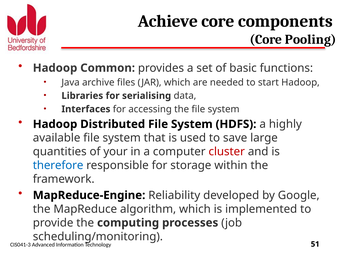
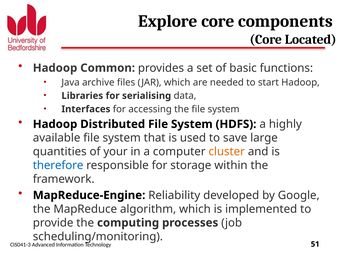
Achieve: Achieve -> Explore
Pooling: Pooling -> Located
cluster colour: red -> orange
